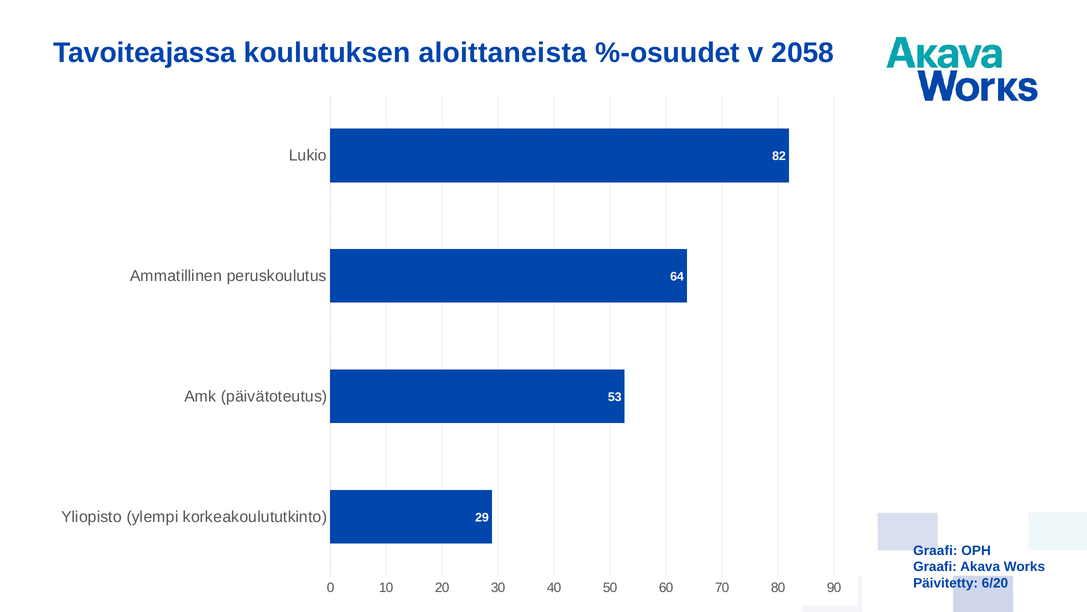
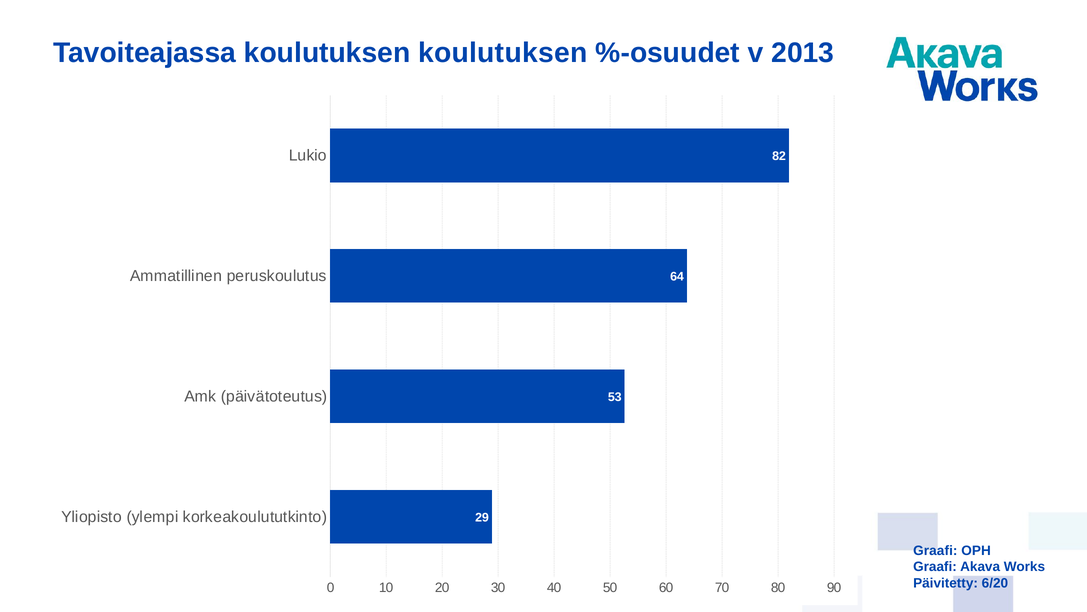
koulutuksen aloittaneista: aloittaneista -> koulutuksen
2058: 2058 -> 2013
